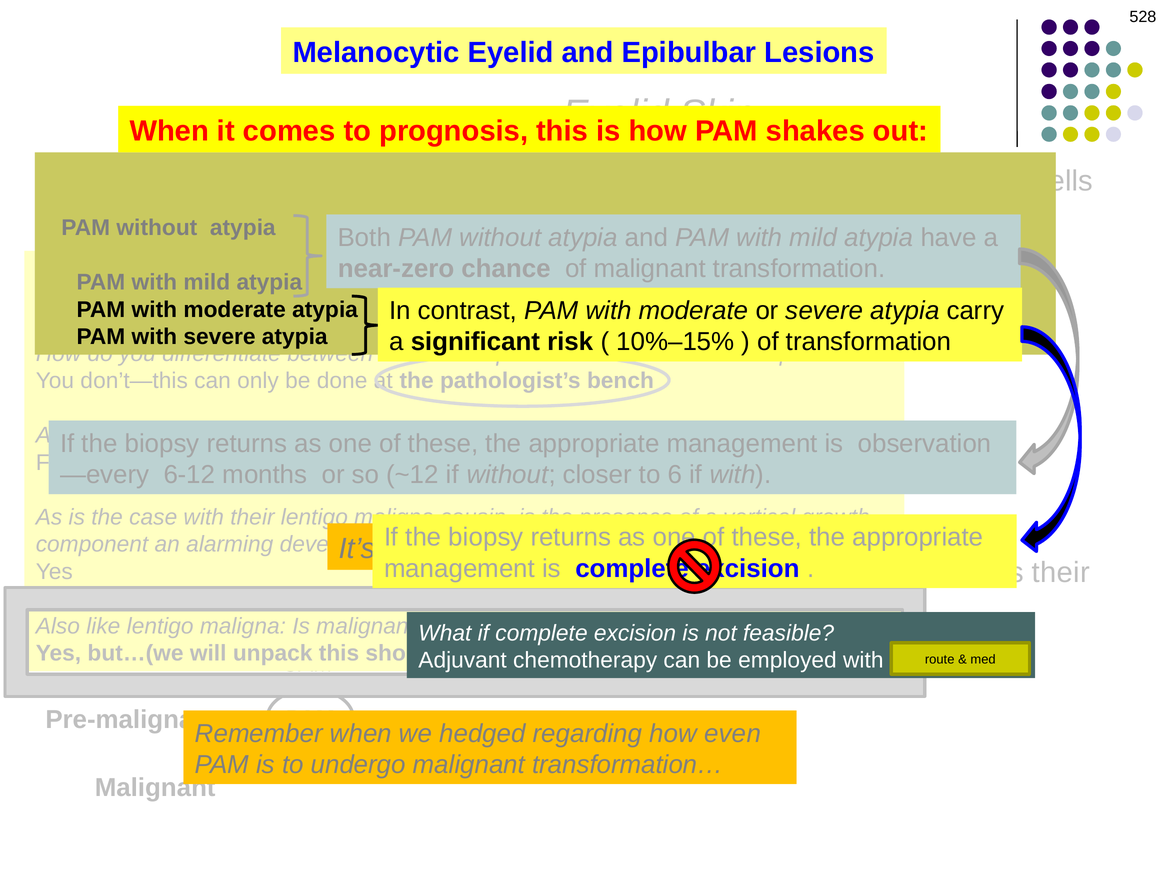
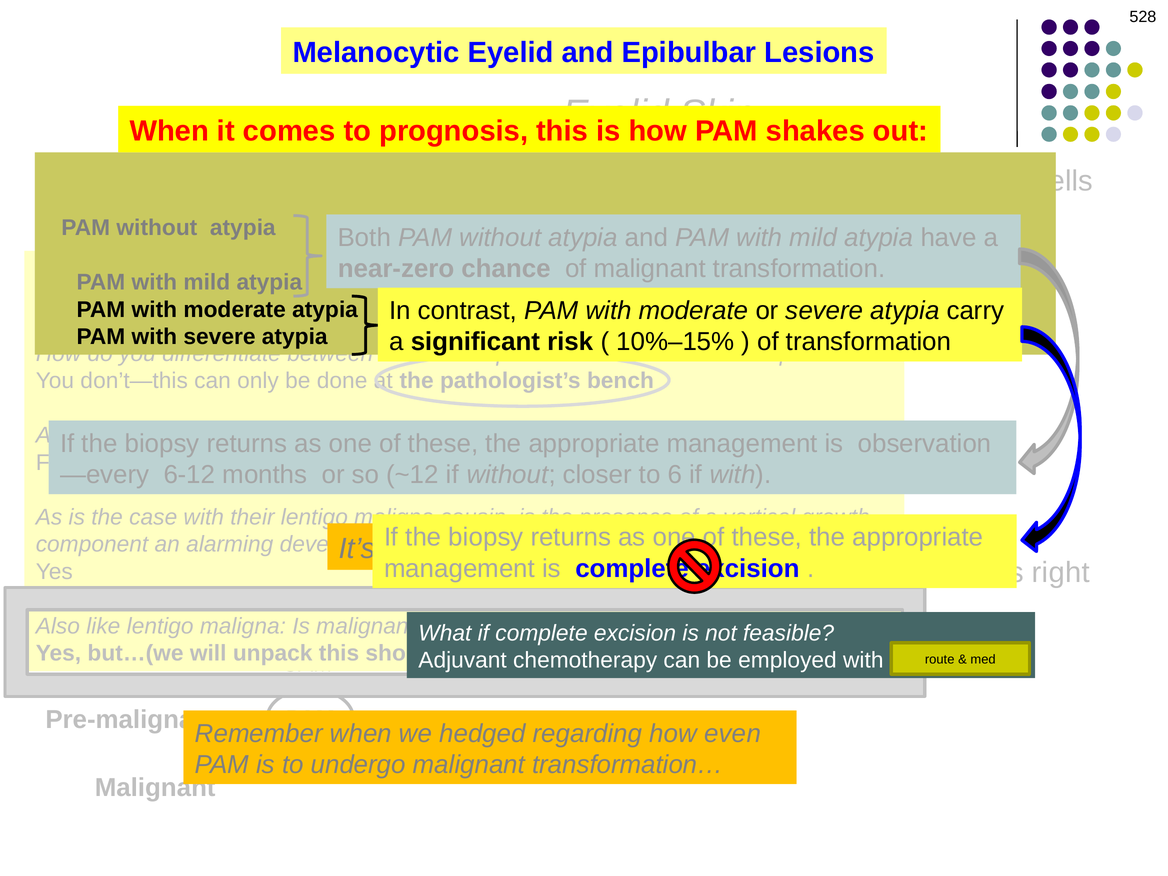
their at (1061, 572): their -> right
